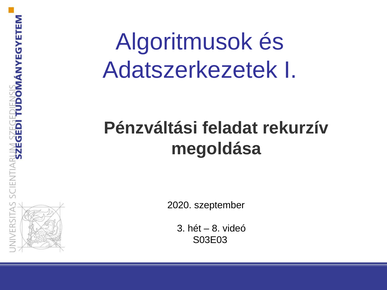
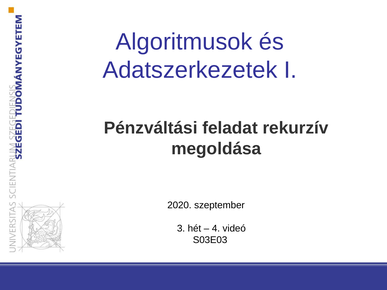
8: 8 -> 4
